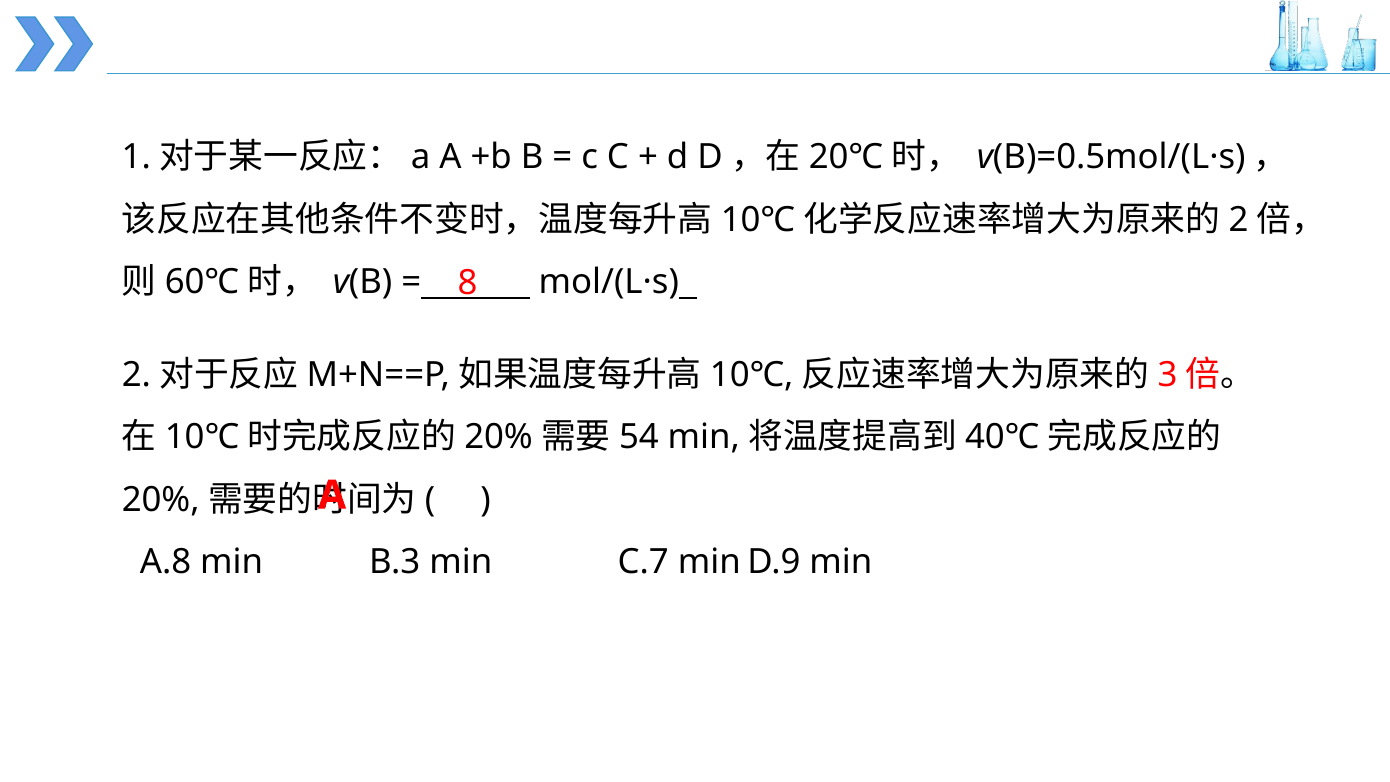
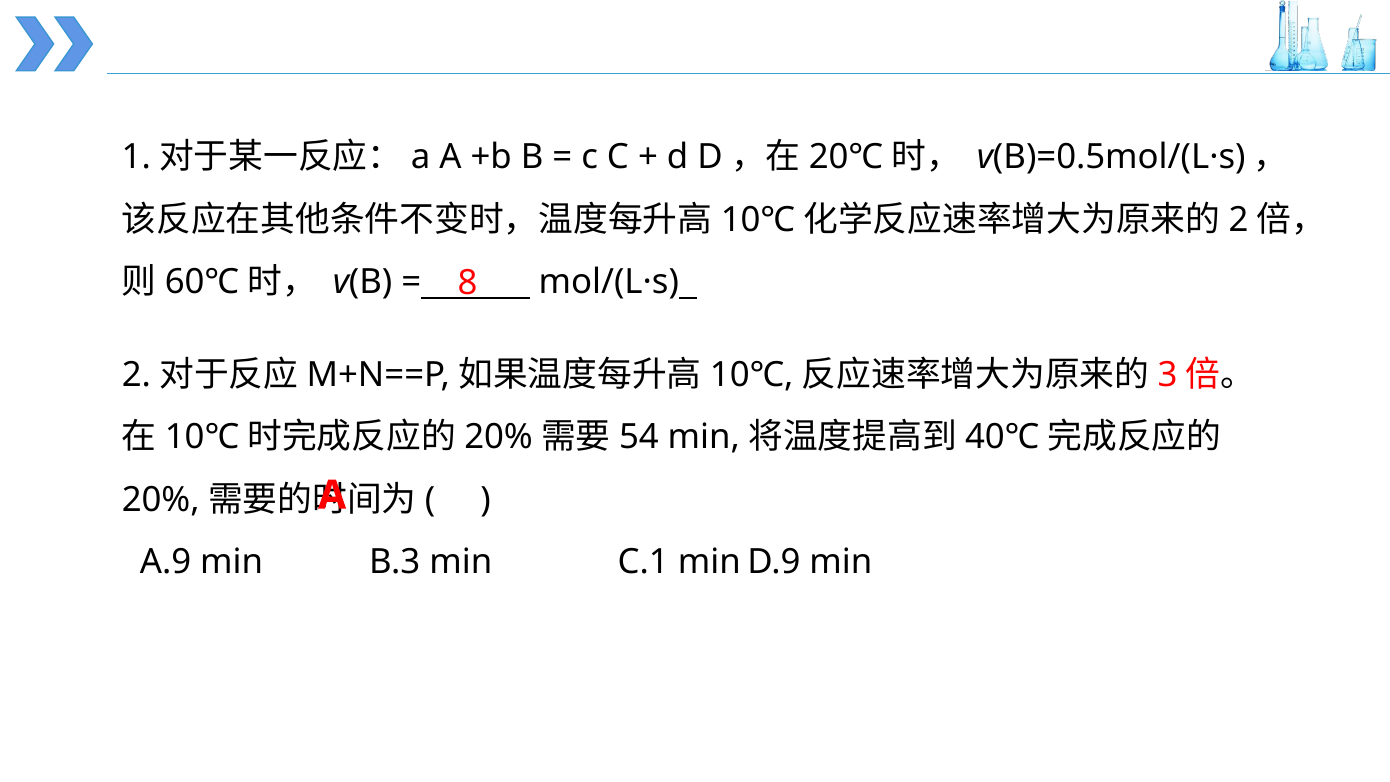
A.8: A.8 -> A.9
C.7: C.7 -> C.1
